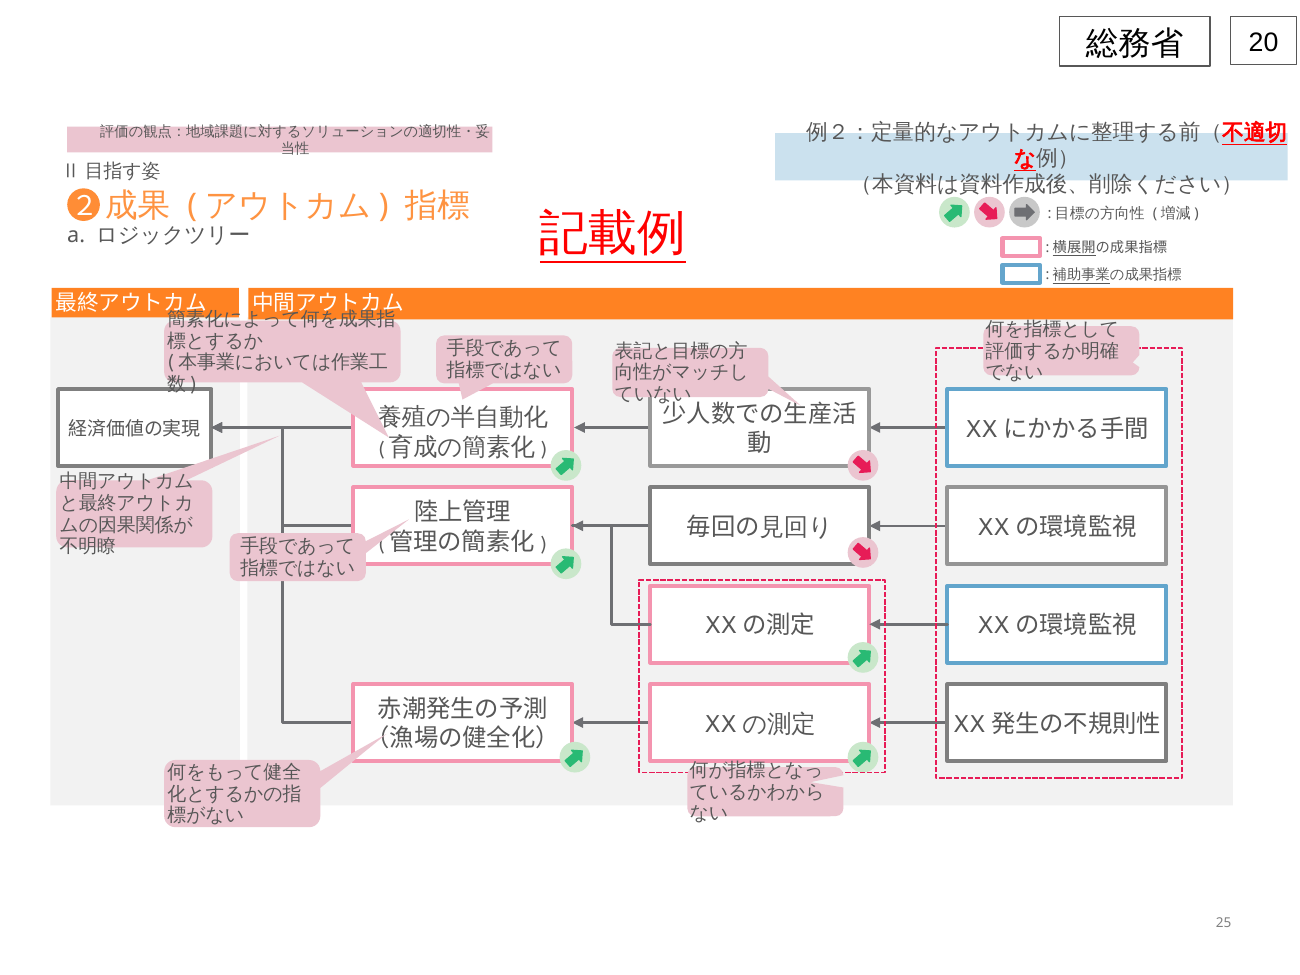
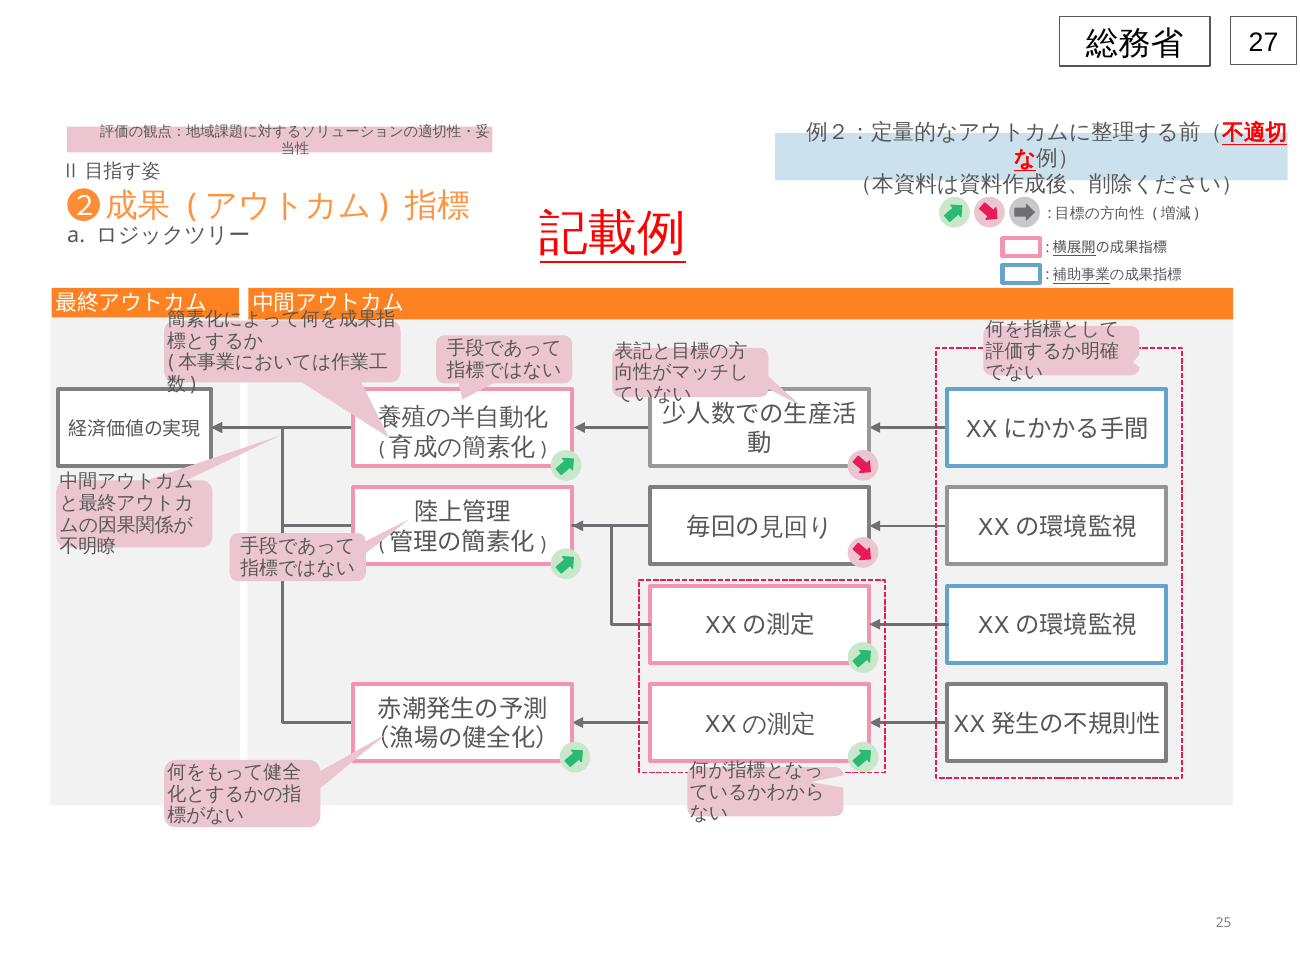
20: 20 -> 27
